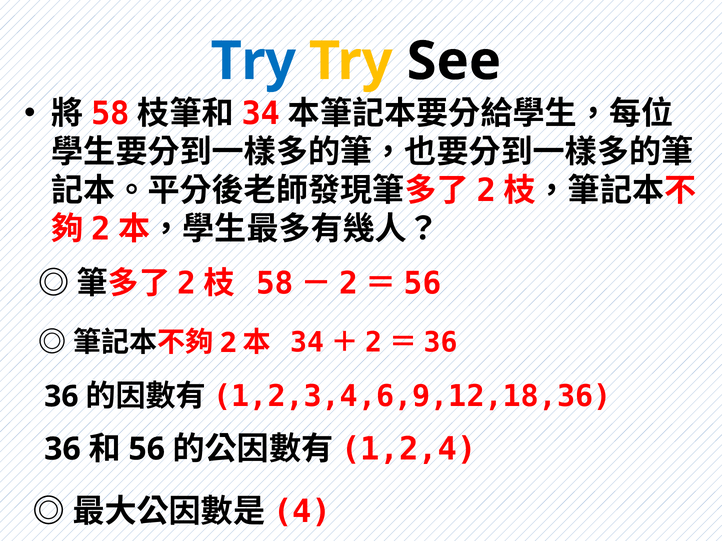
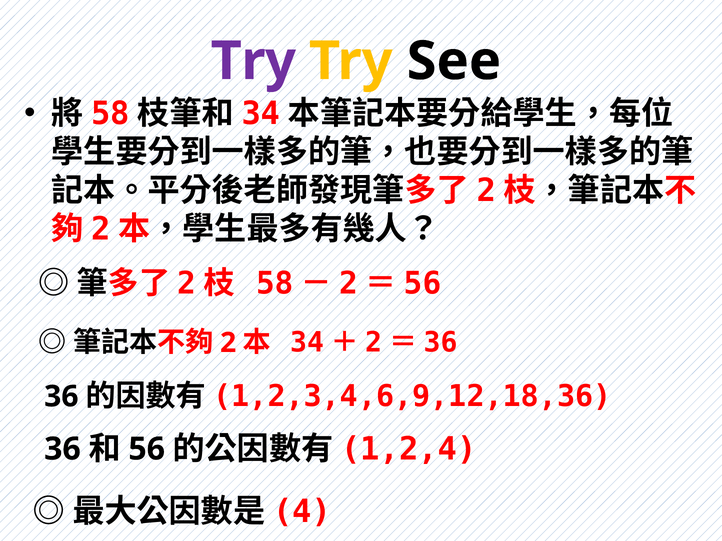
Try at (253, 61) colour: blue -> purple
